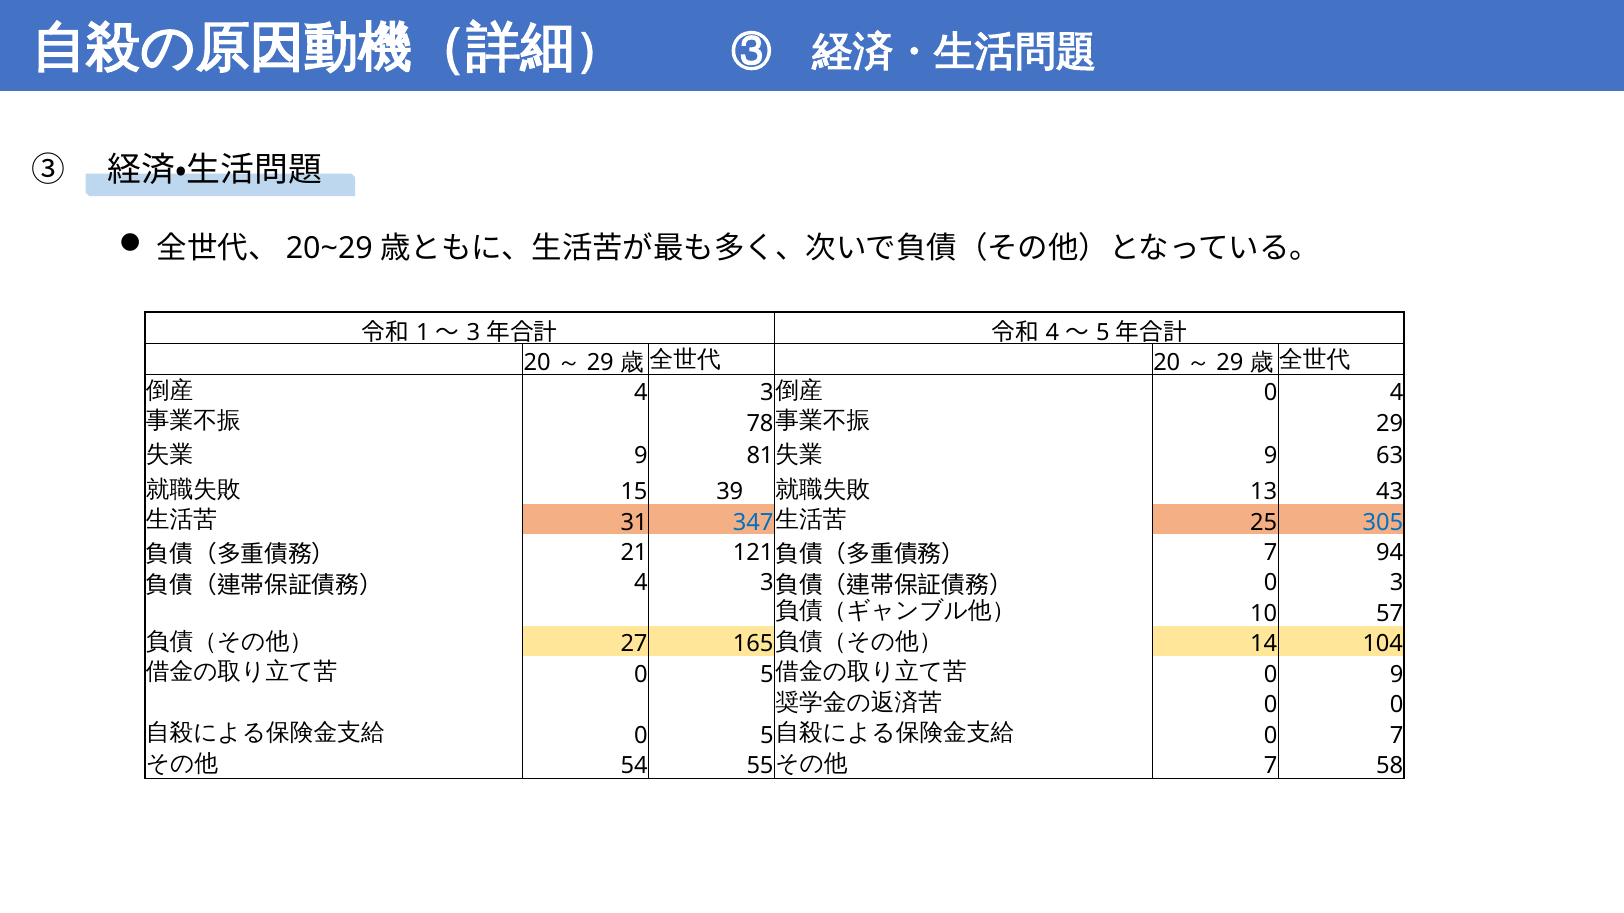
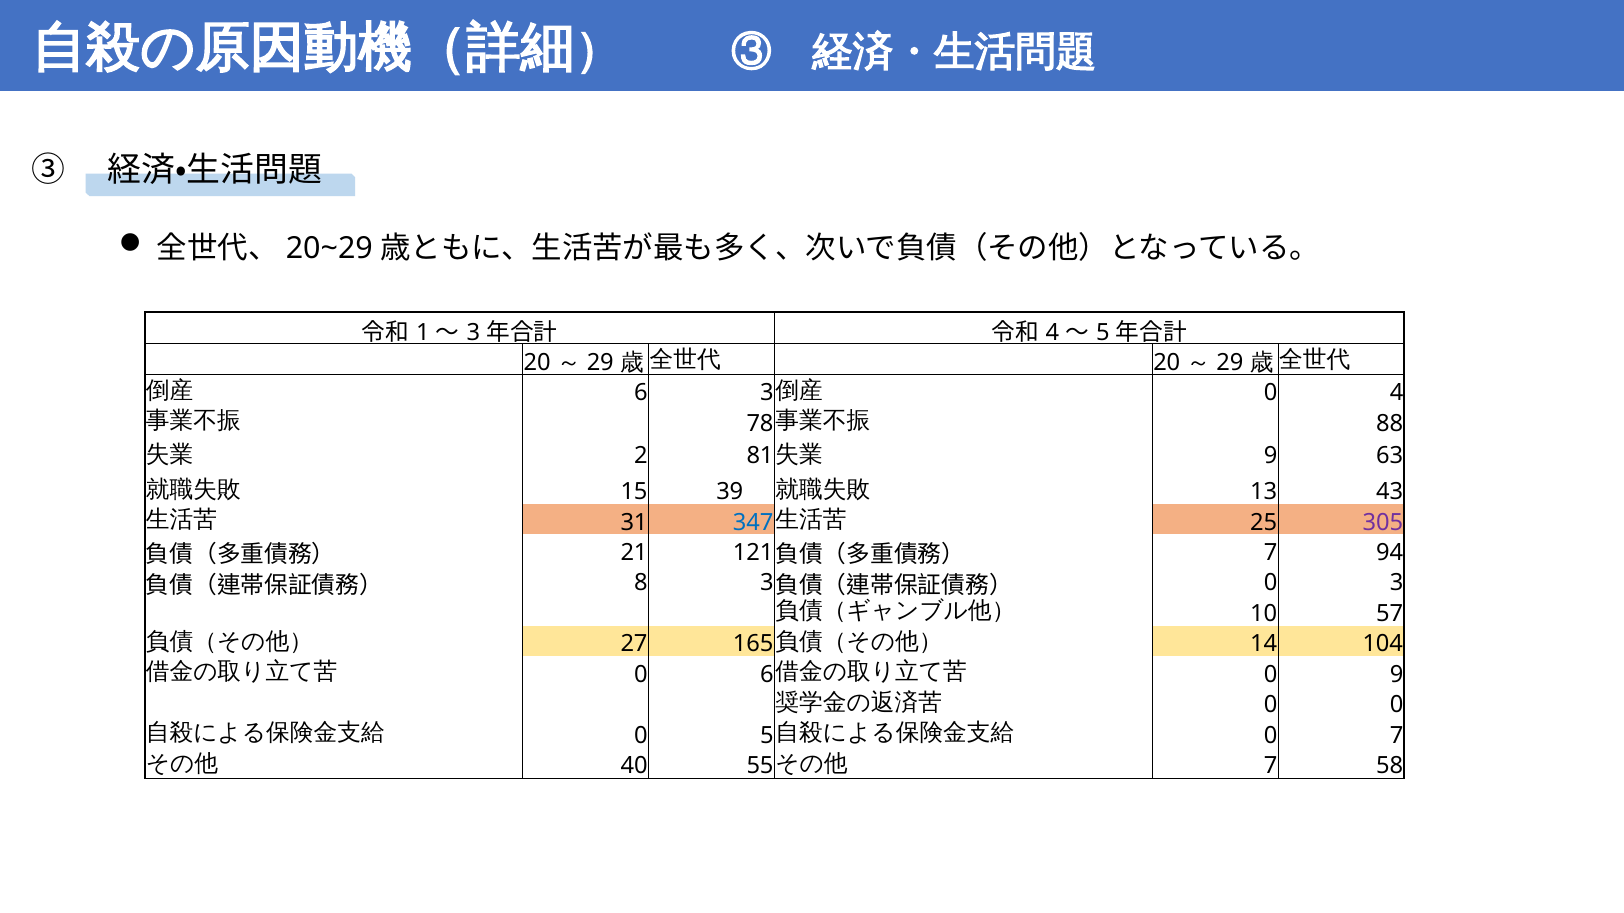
4 at (641, 393): 4 -> 6
29 at (1390, 423): 29 -> 88
9 at (641, 456): 9 -> 2
305 colour: blue -> purple
4 at (641, 583): 4 -> 8
5 at (767, 675): 5 -> 6
54: 54 -> 40
